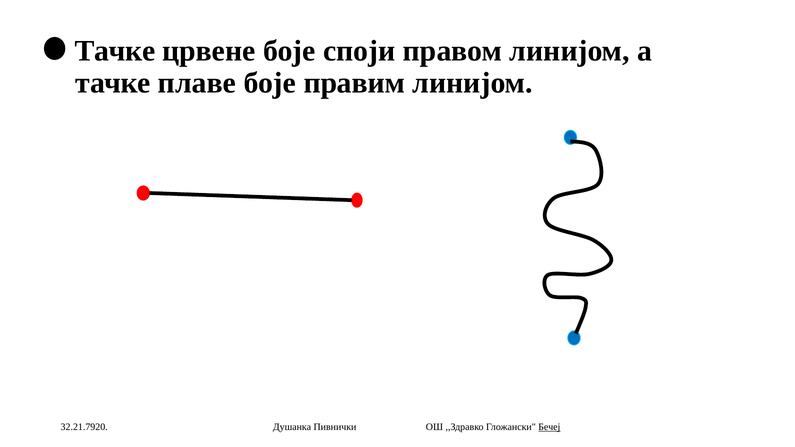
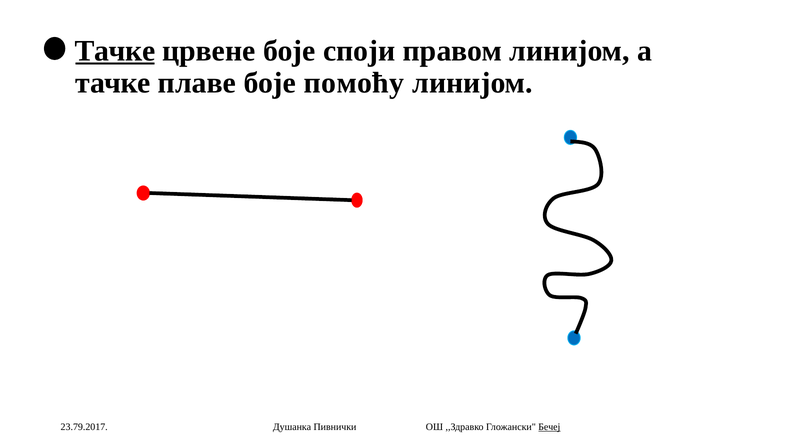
Тачке at (115, 51) underline: none -> present
правим: правим -> помоћу
32.21.7920: 32.21.7920 -> 23.79.2017
